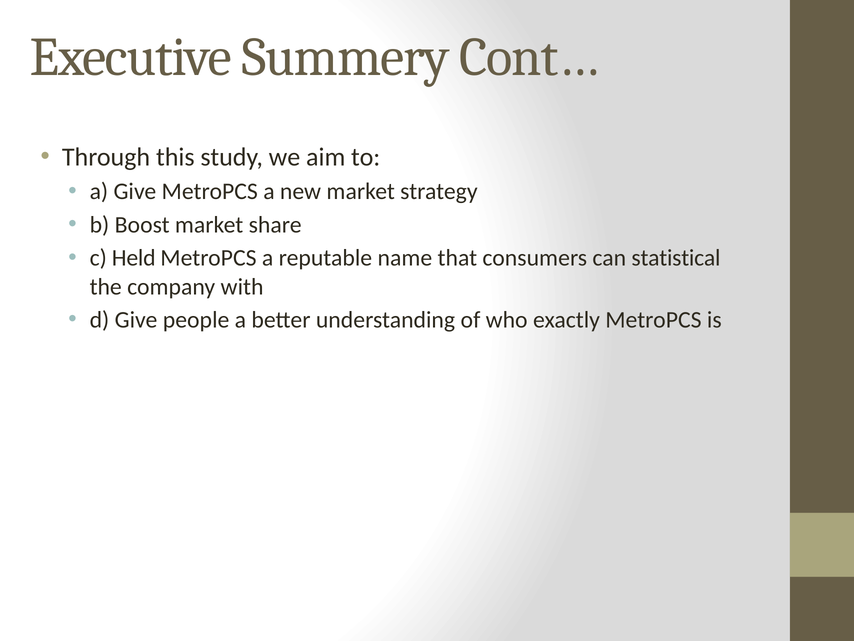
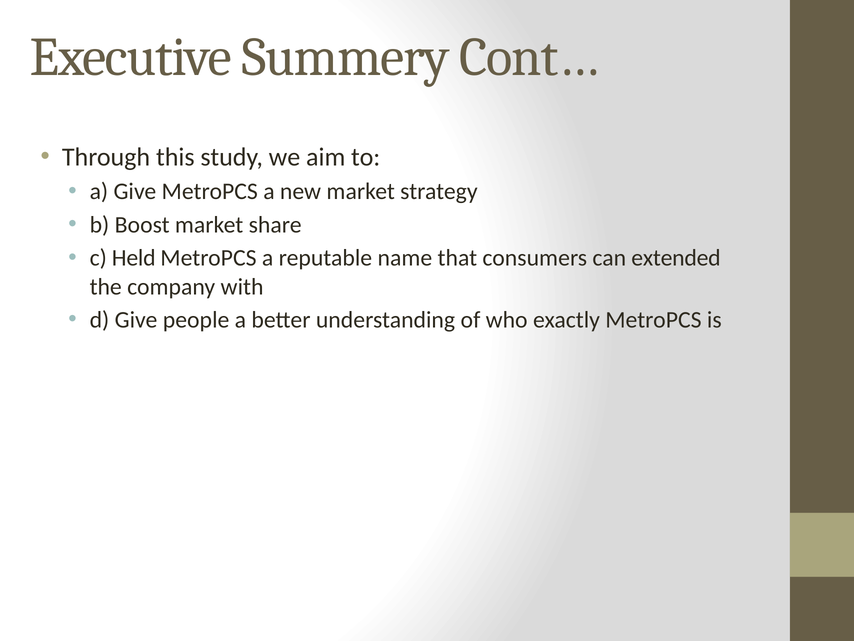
statistical: statistical -> extended
